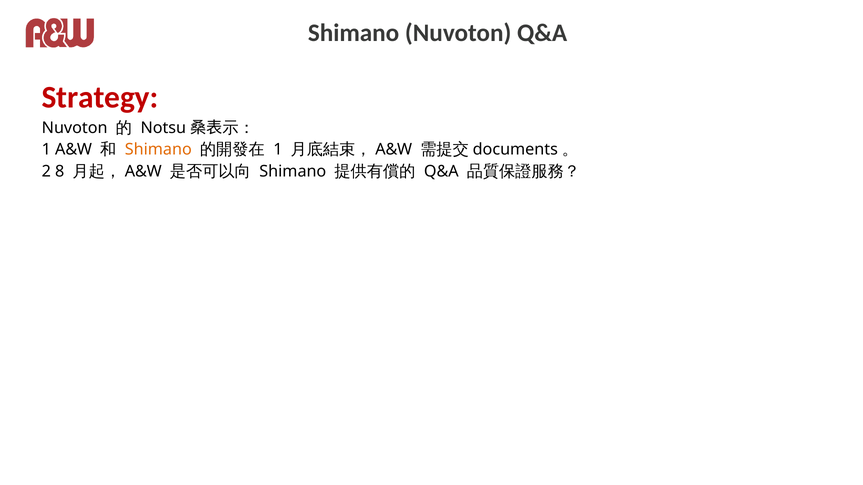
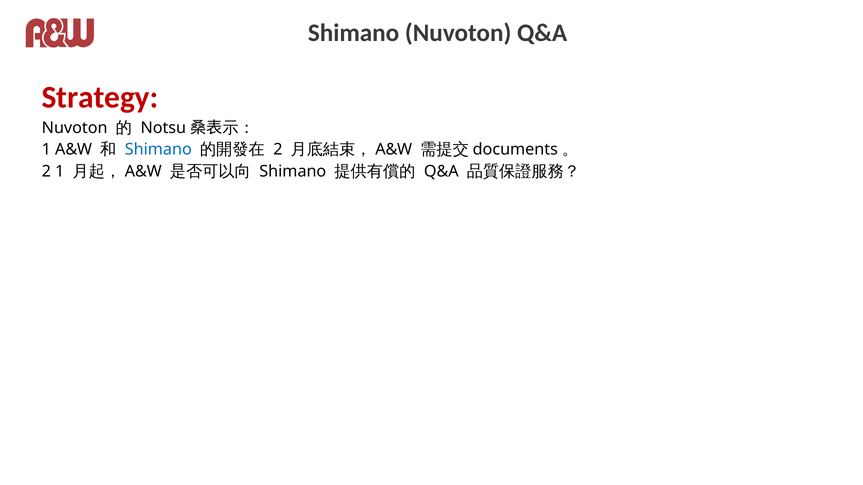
Shimano at (158, 150) colour: orange -> blue
1 at (278, 150): 1 -> 2
2 8: 8 -> 1
